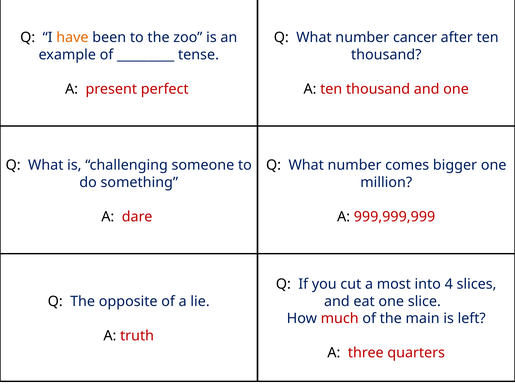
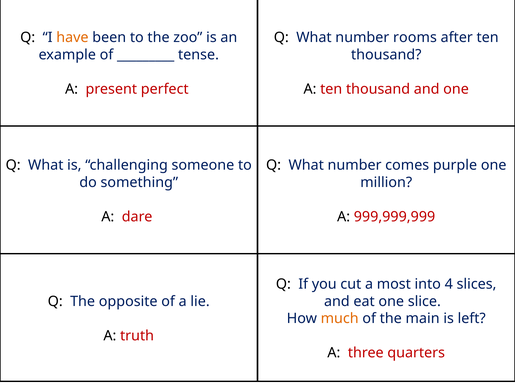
cancer: cancer -> rooms
bigger: bigger -> purple
much colour: red -> orange
